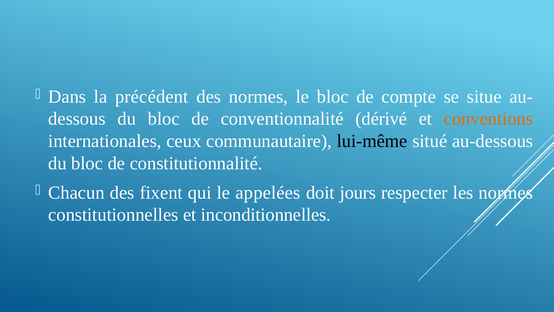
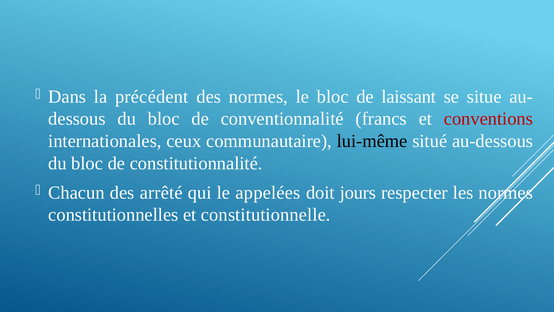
compte: compte -> laissant
dérivé: dérivé -> francs
conventions colour: orange -> red
fixent: fixent -> arrêté
inconditionnelles: inconditionnelles -> constitutionnelle
